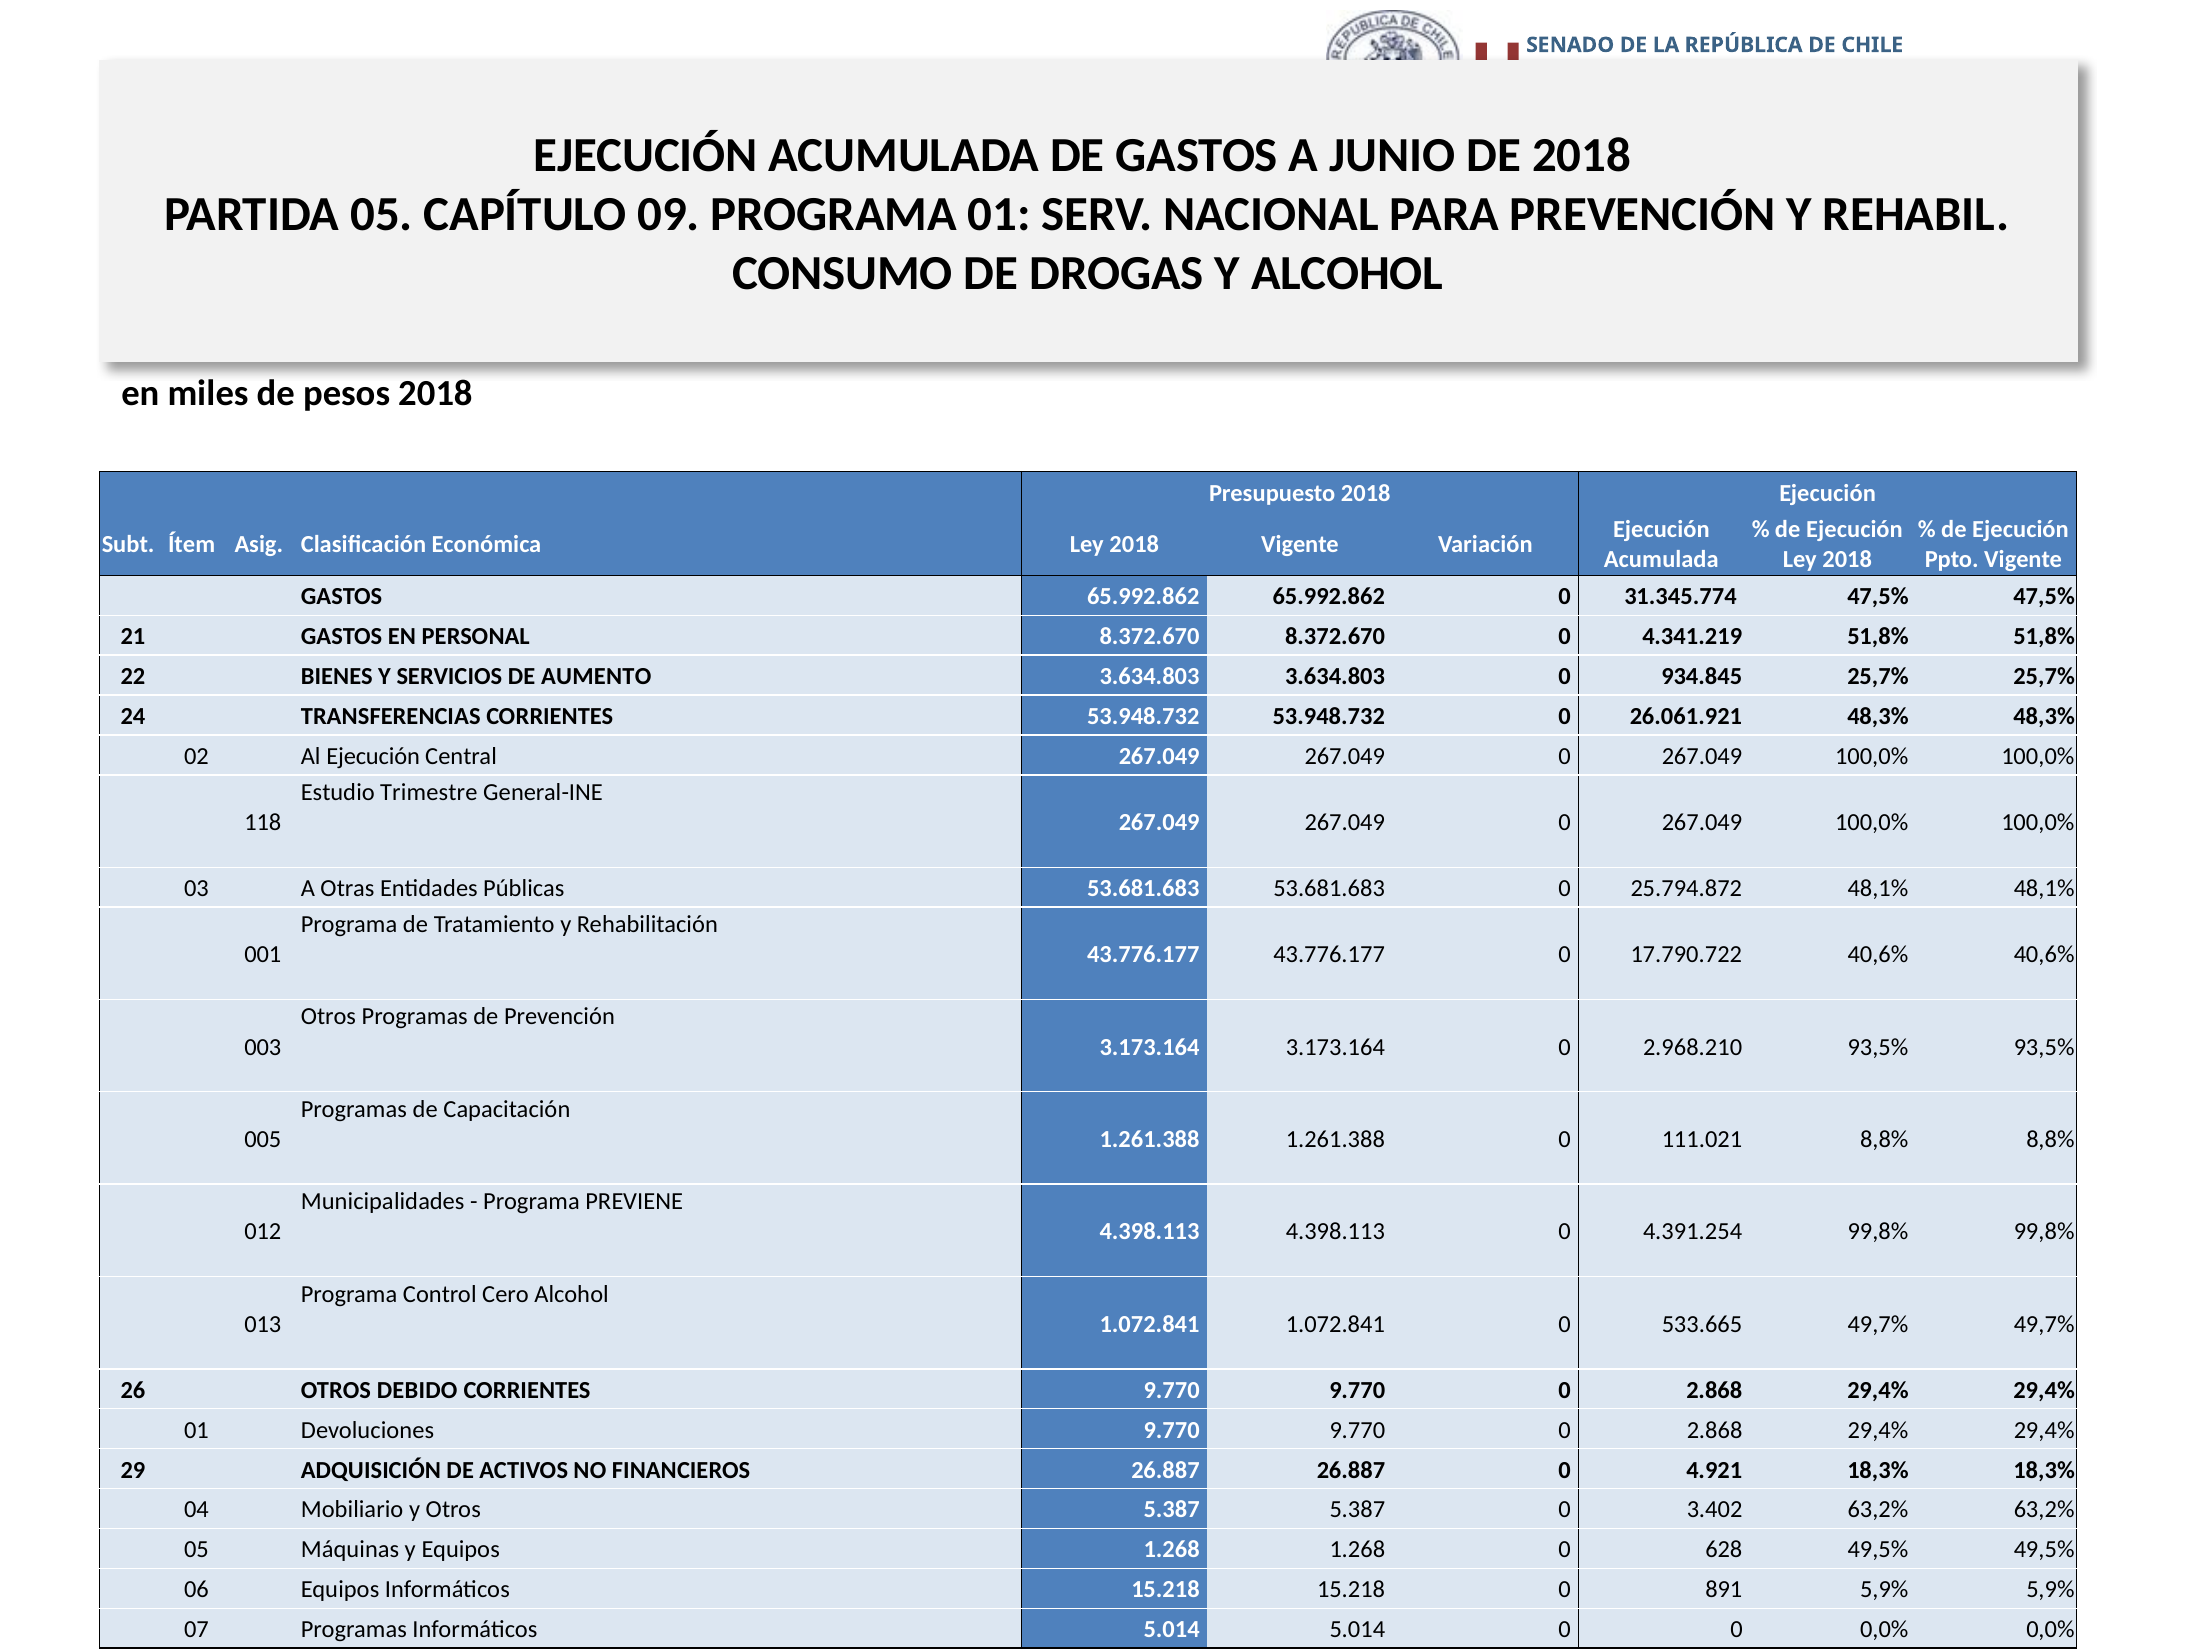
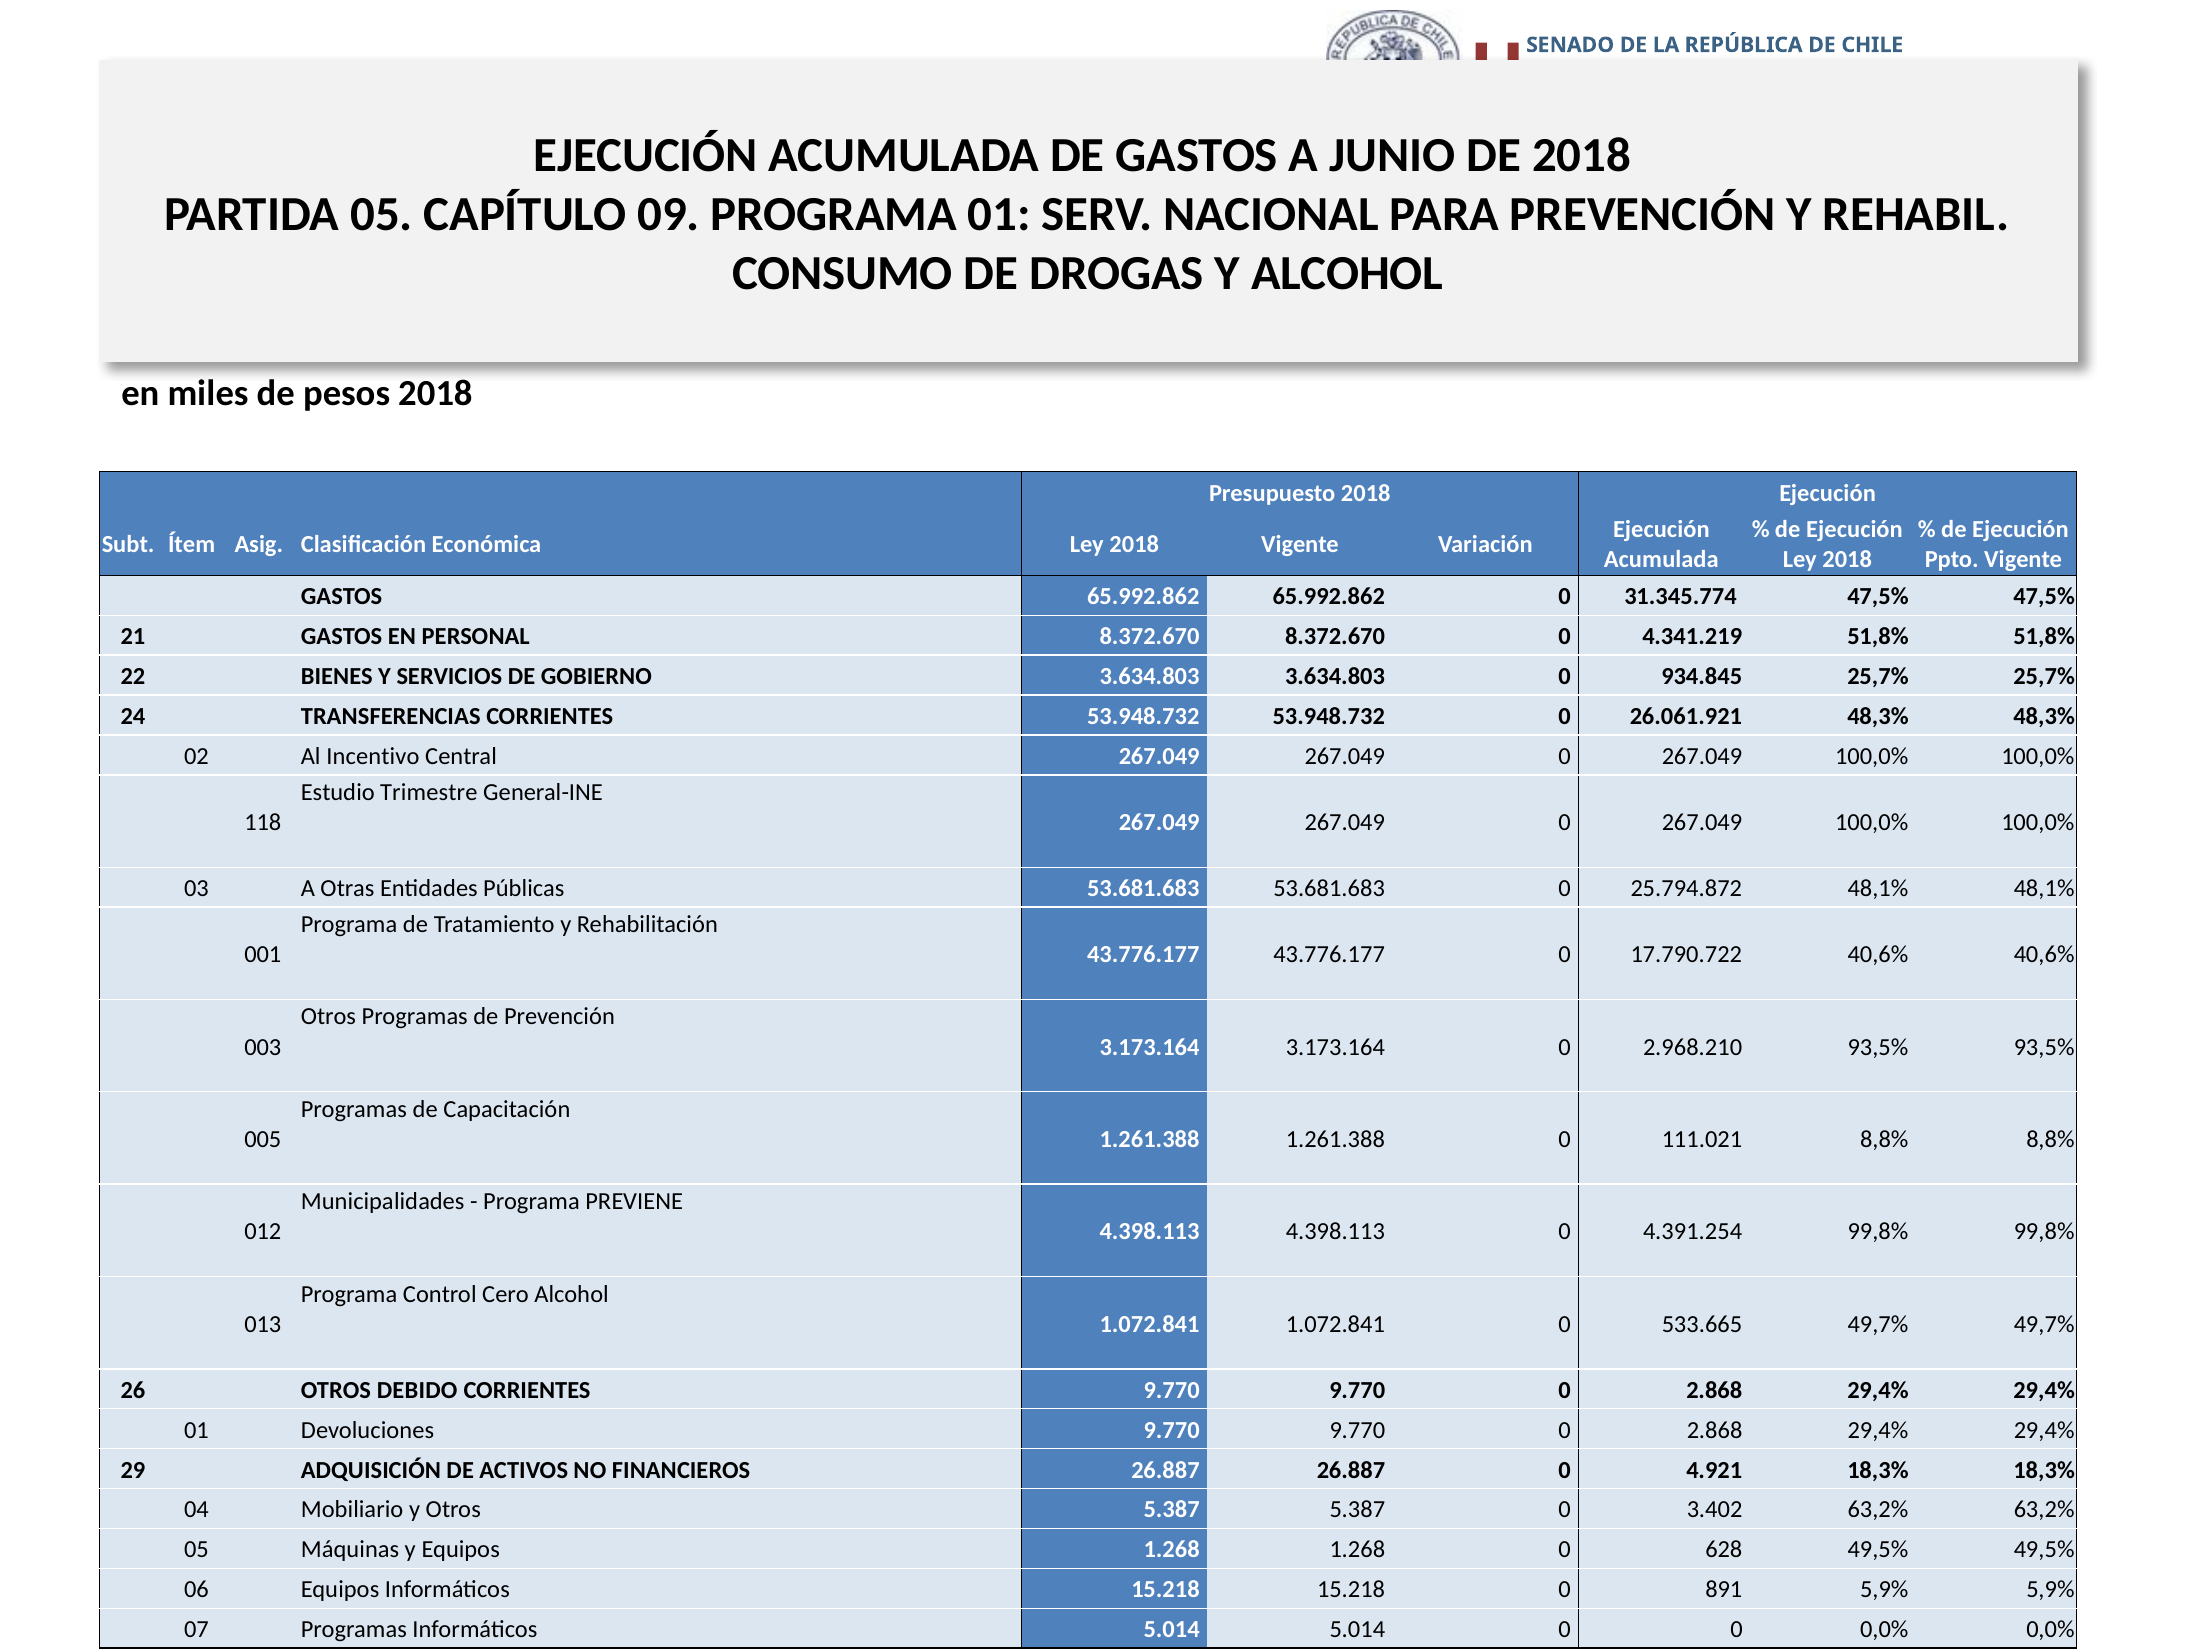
AUMENTO: AUMENTO -> GOBIERNO
Al Ejecución: Ejecución -> Incentivo
